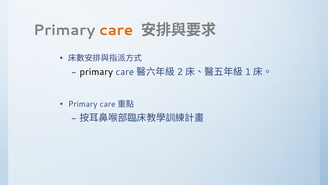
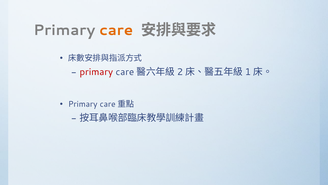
primary at (96, 72) colour: black -> red
